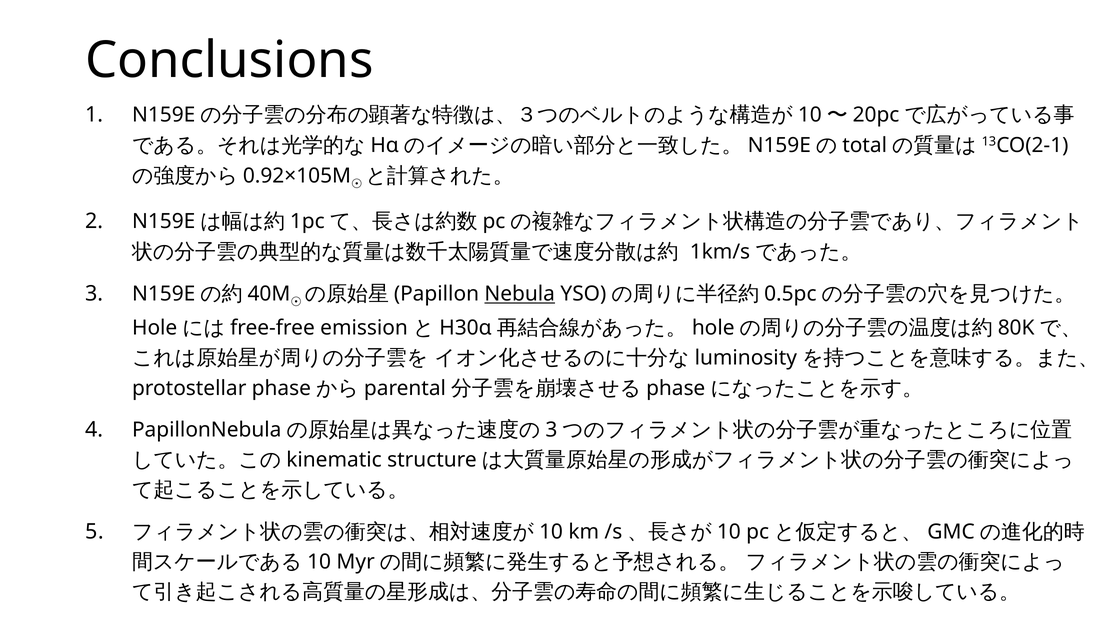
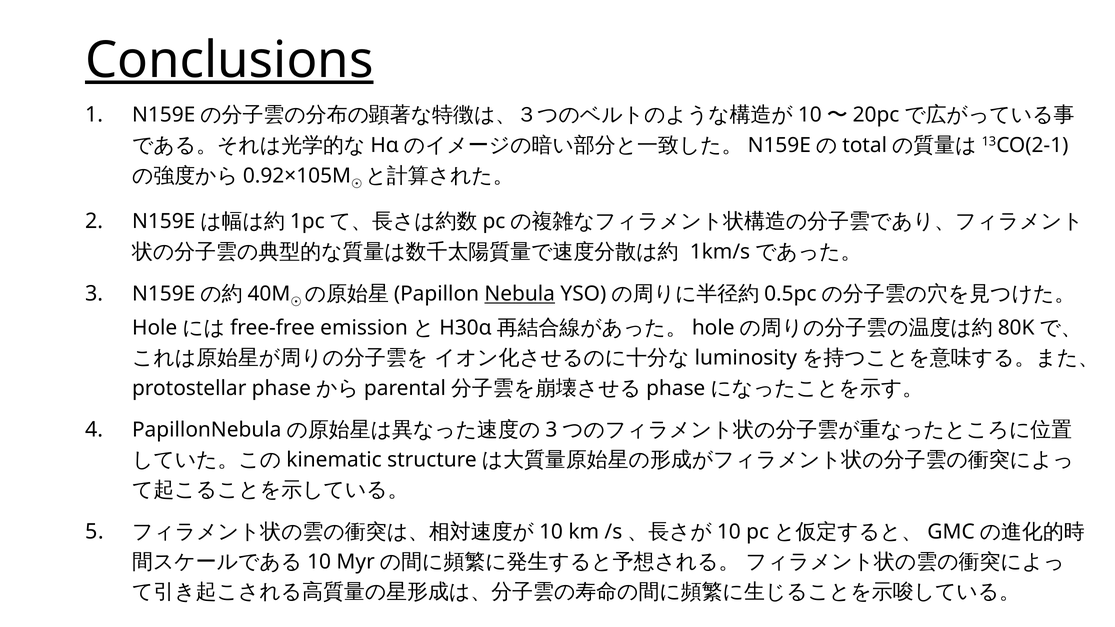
Conclusions underline: none -> present
